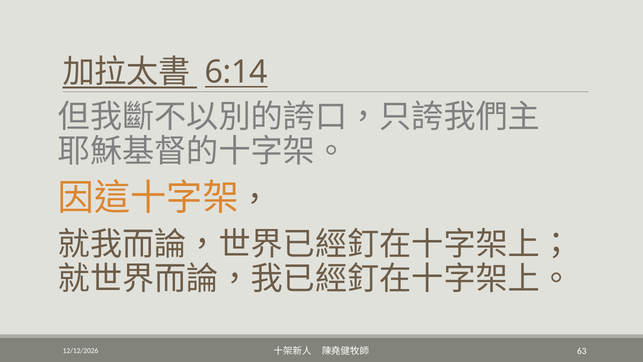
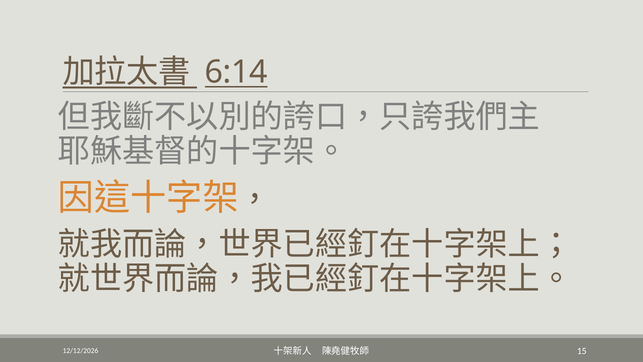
63: 63 -> 15
